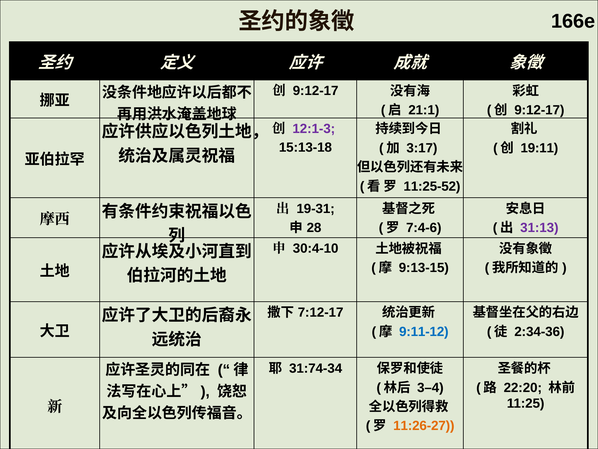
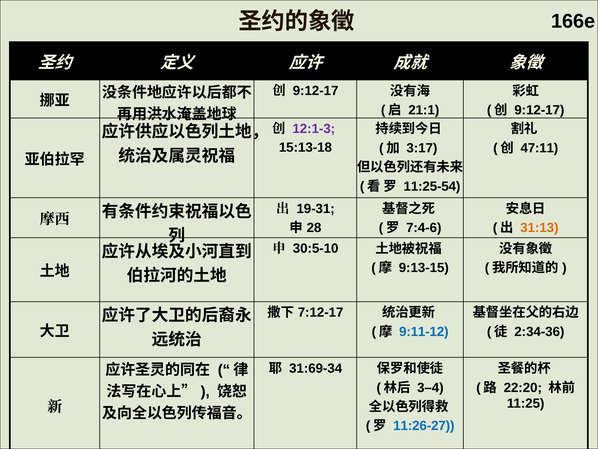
19:11: 19:11 -> 47:11
11:25-52: 11:25-52 -> 11:25-54
31:13 colour: purple -> orange
30:4-10: 30:4-10 -> 30:5-10
31:74-34: 31:74-34 -> 31:69-34
11:26-27 colour: orange -> blue
